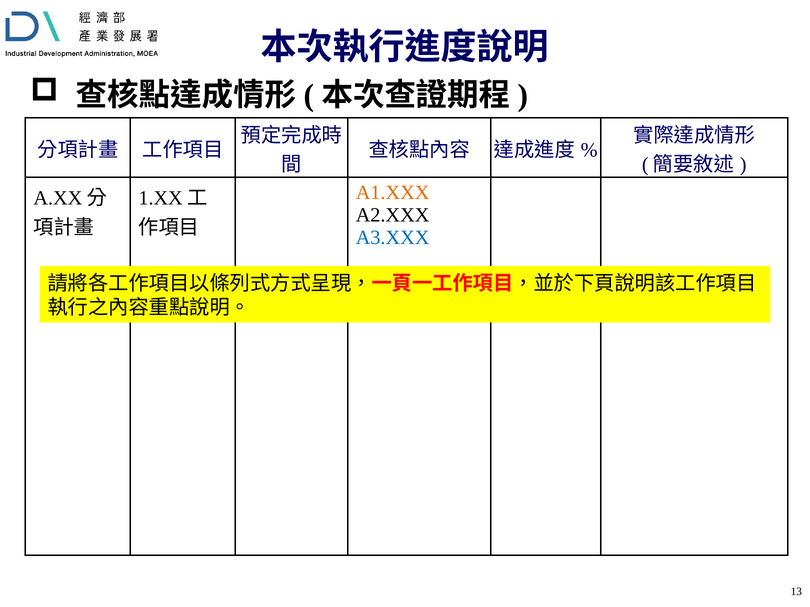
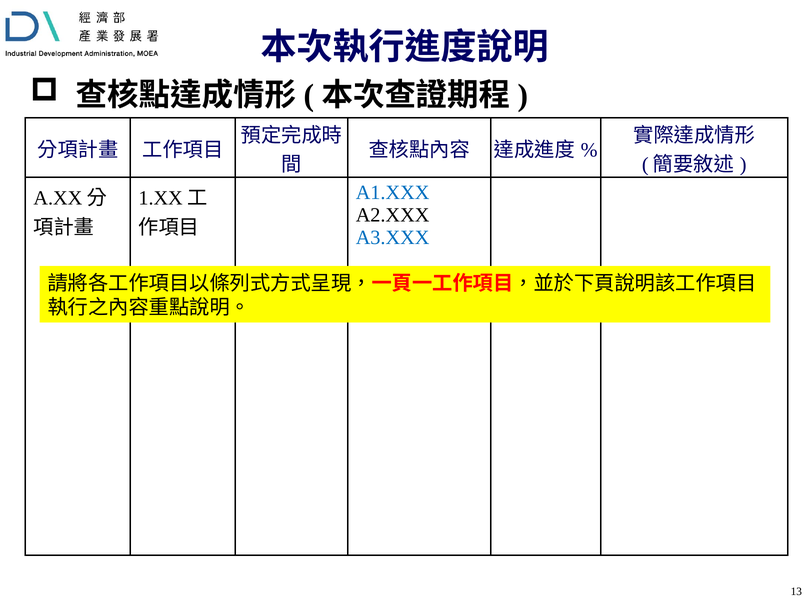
A1.XXX colour: orange -> blue
